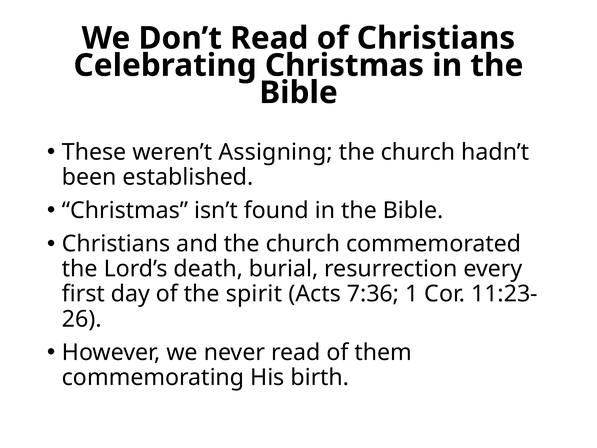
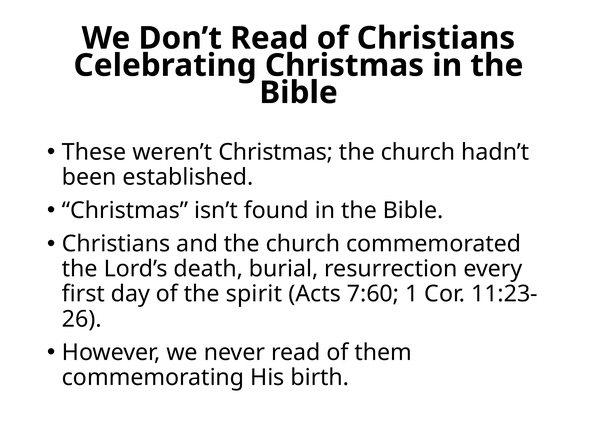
weren’t Assigning: Assigning -> Christmas
7:36: 7:36 -> 7:60
